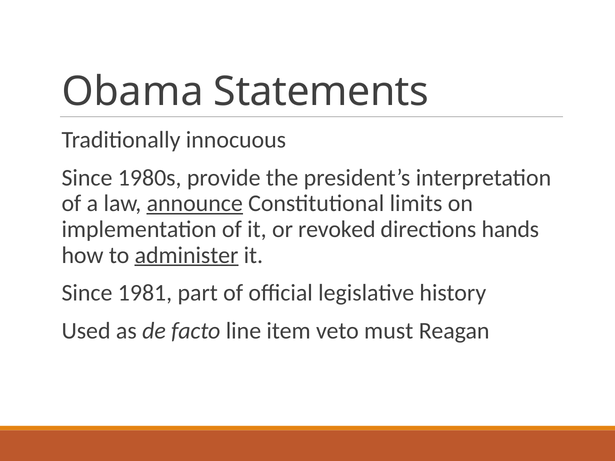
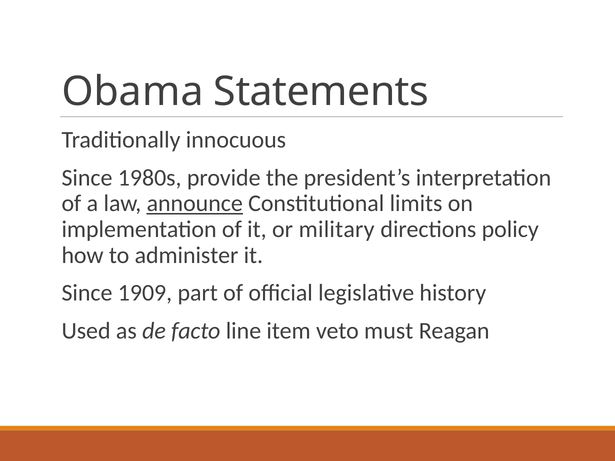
revoked: revoked -> military
hands: hands -> policy
administer underline: present -> none
1981: 1981 -> 1909
